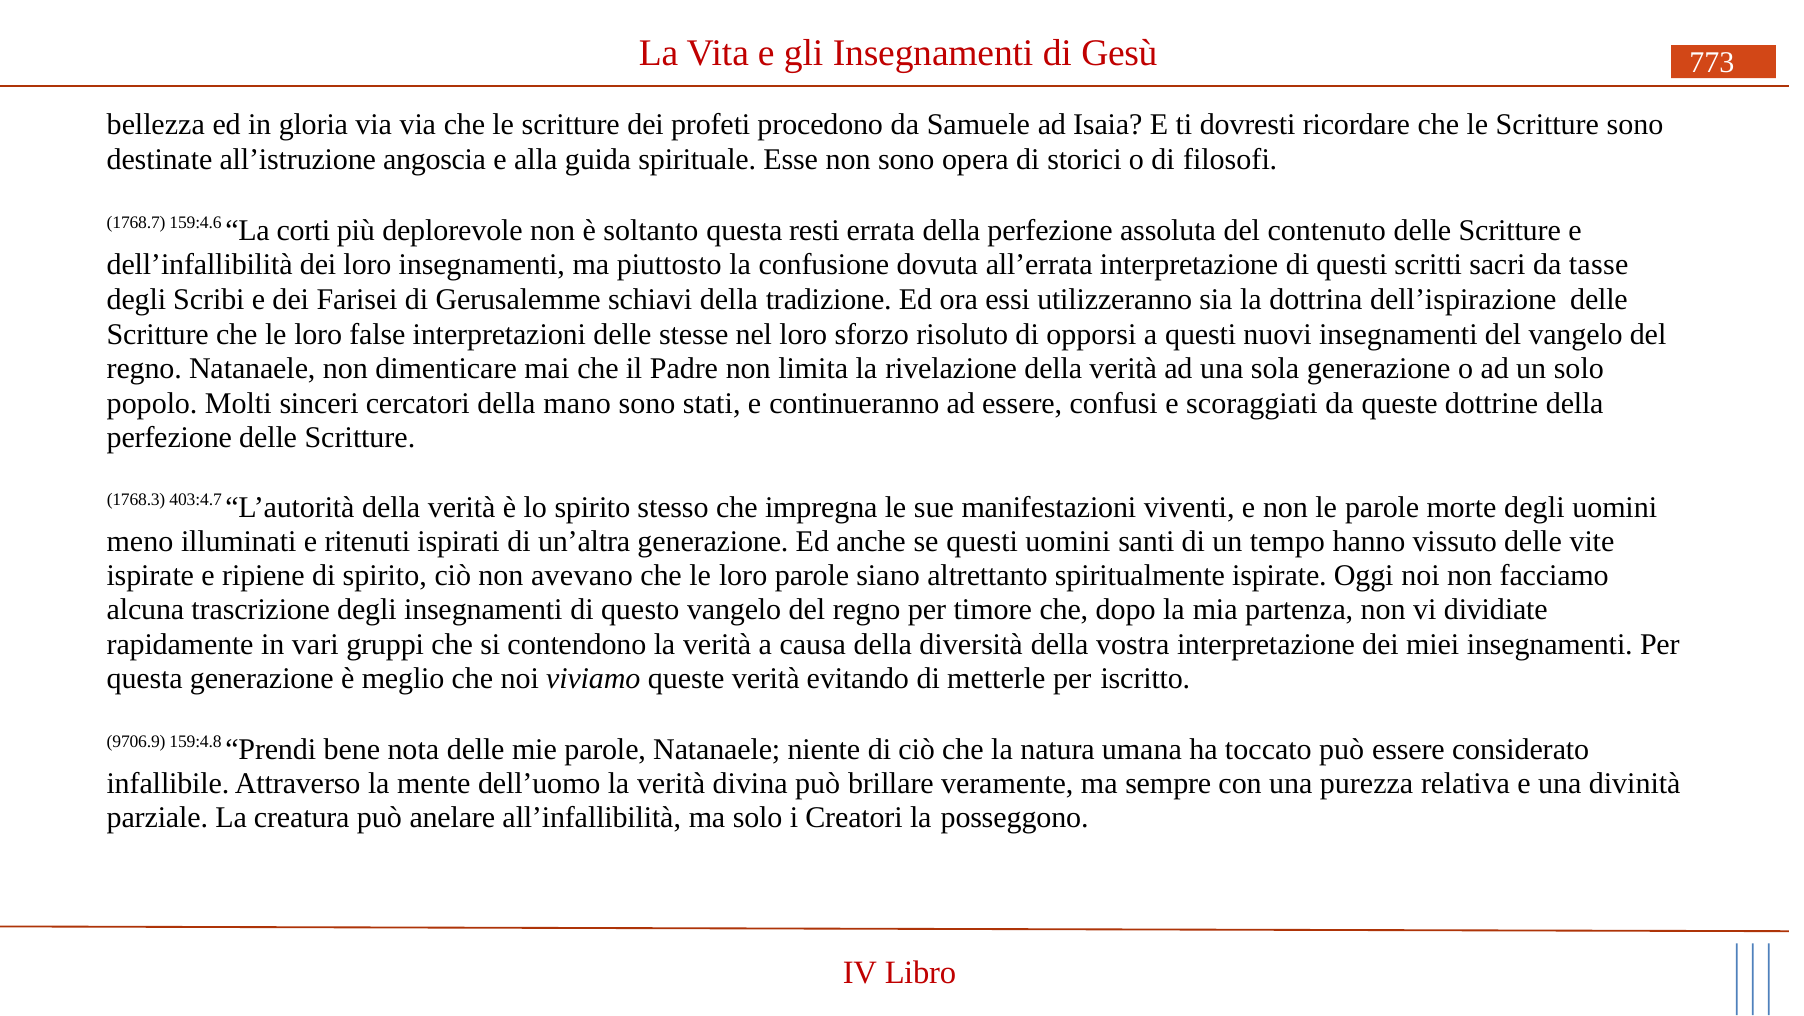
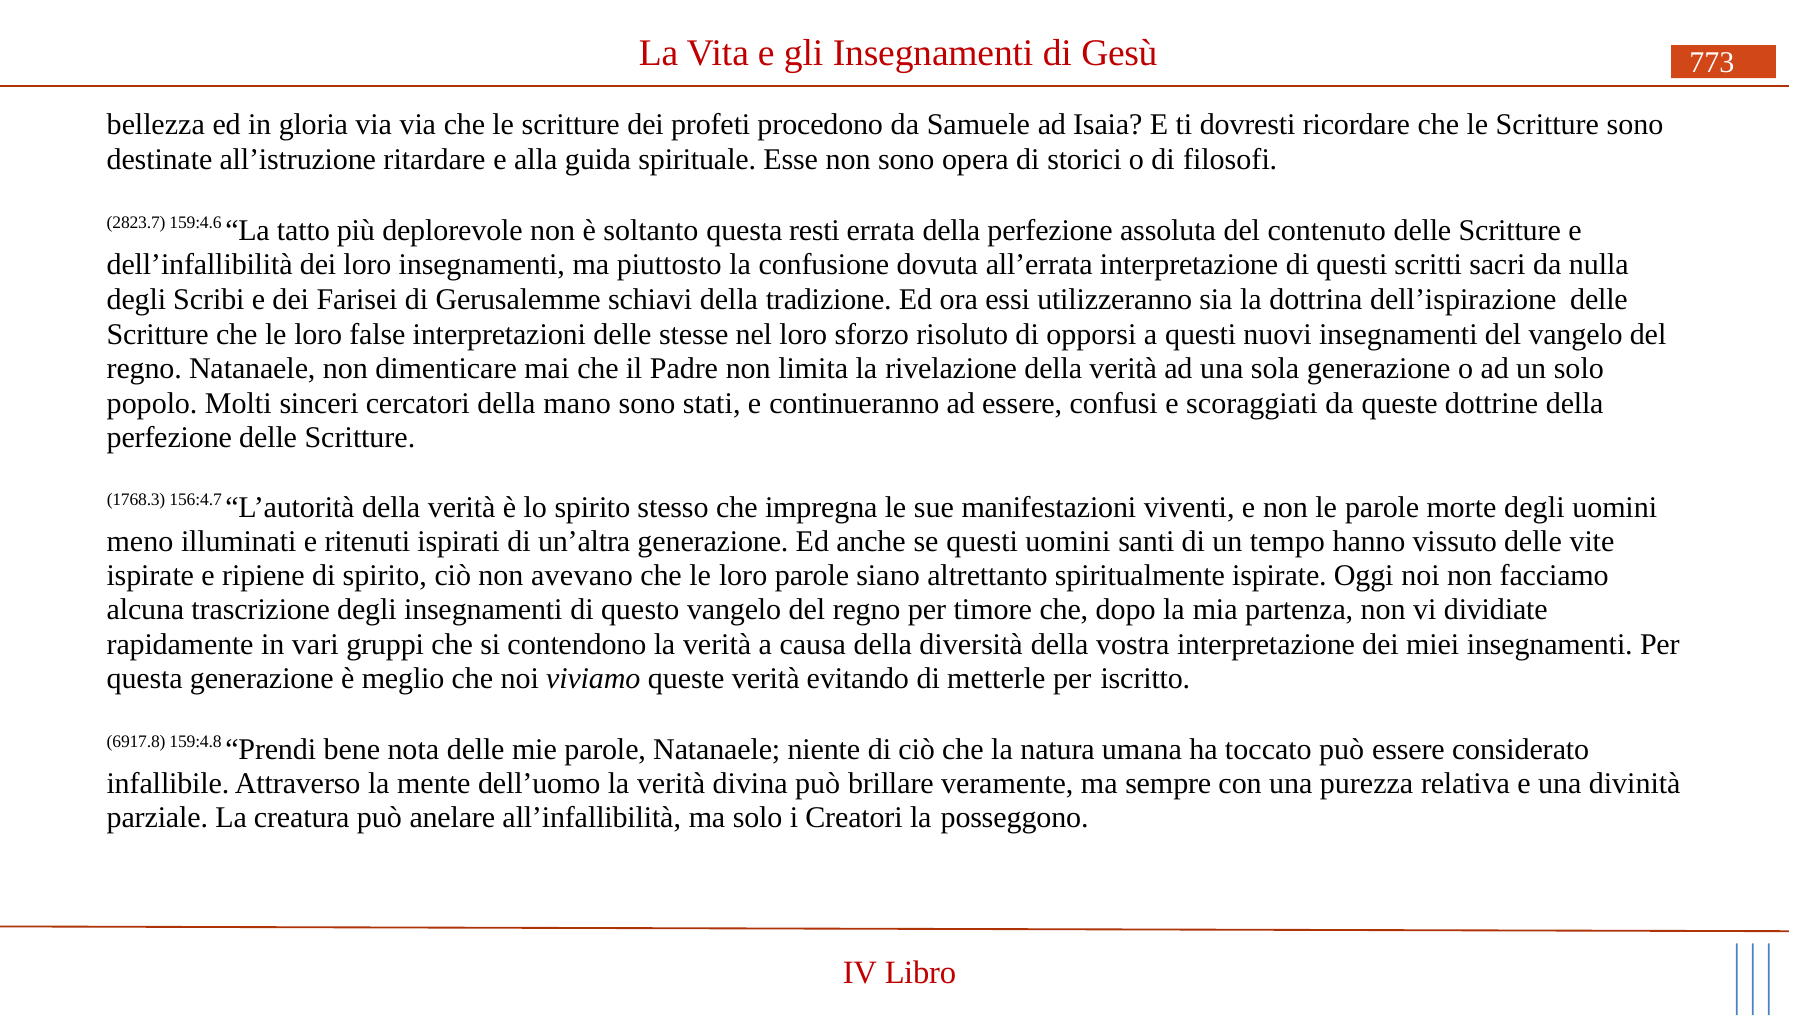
angoscia: angoscia -> ritardare
1768.7: 1768.7 -> 2823.7
corti: corti -> tatto
tasse: tasse -> nulla
403:4.7: 403:4.7 -> 156:4.7
9706.9: 9706.9 -> 6917.8
